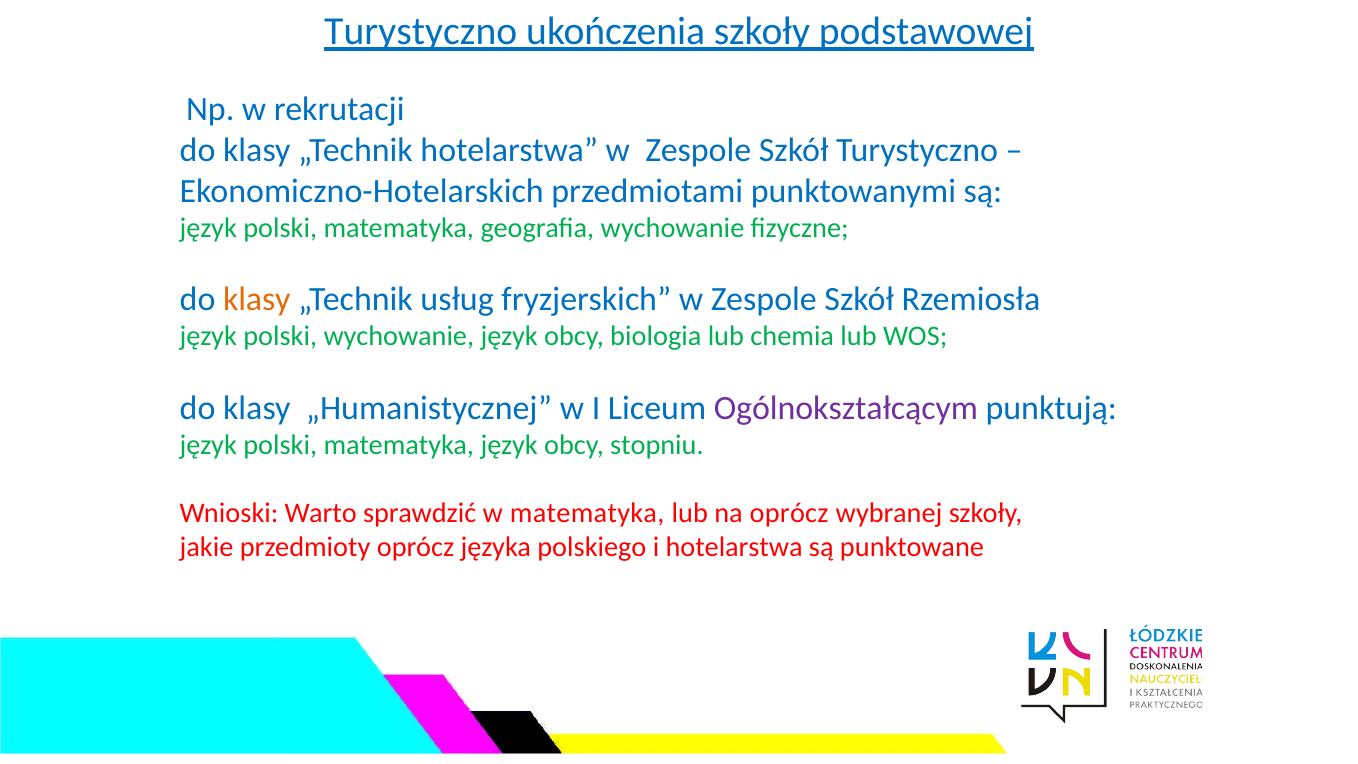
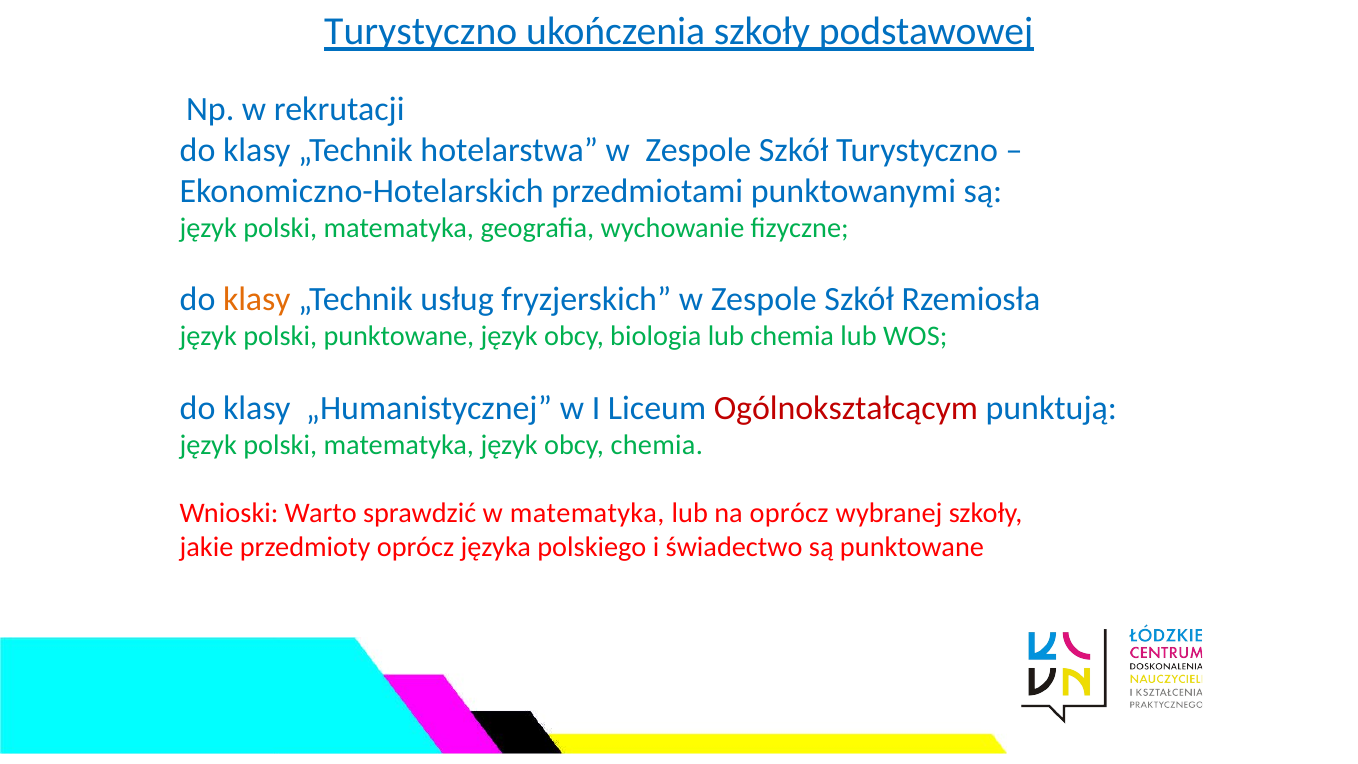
polski wychowanie: wychowanie -> punktowane
Ogólnokształcącym colour: purple -> red
obcy stopniu: stopniu -> chemia
i hotelarstwa: hotelarstwa -> świadectwo
